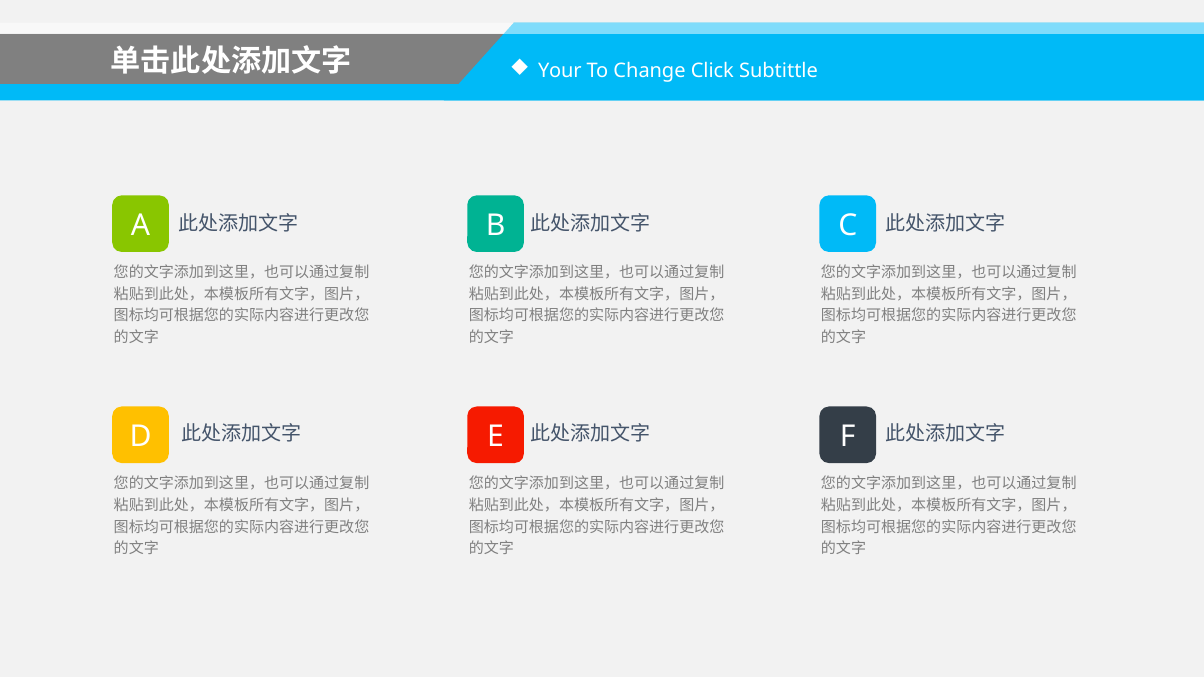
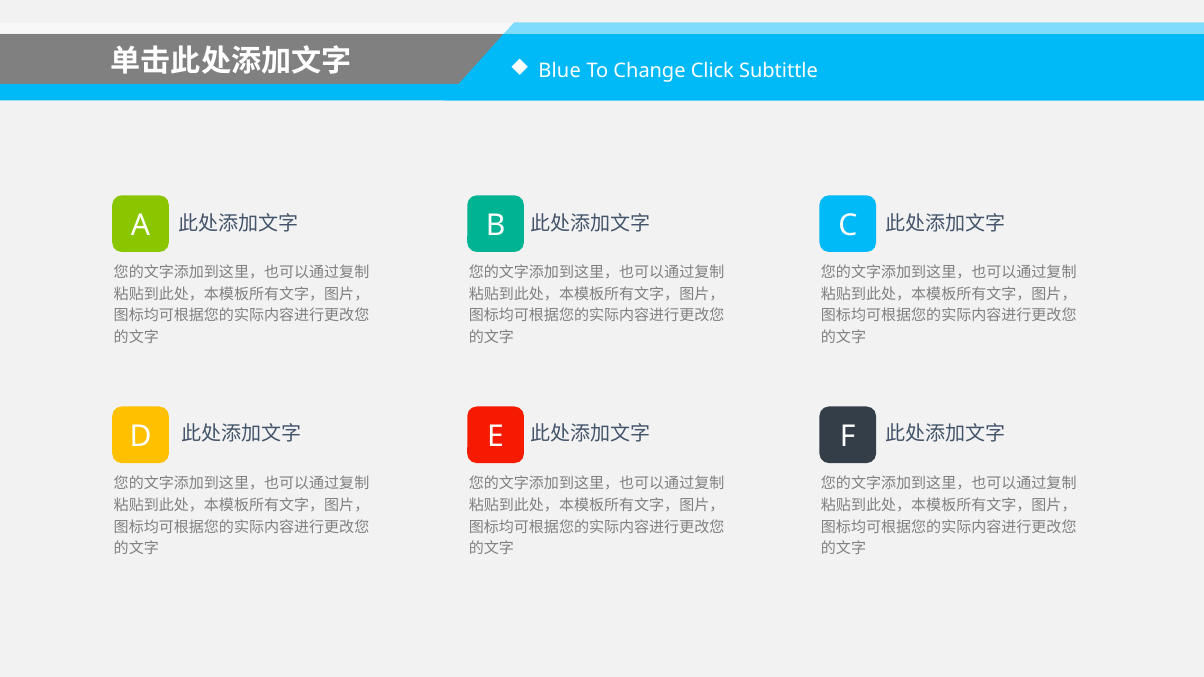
Your: Your -> Blue
